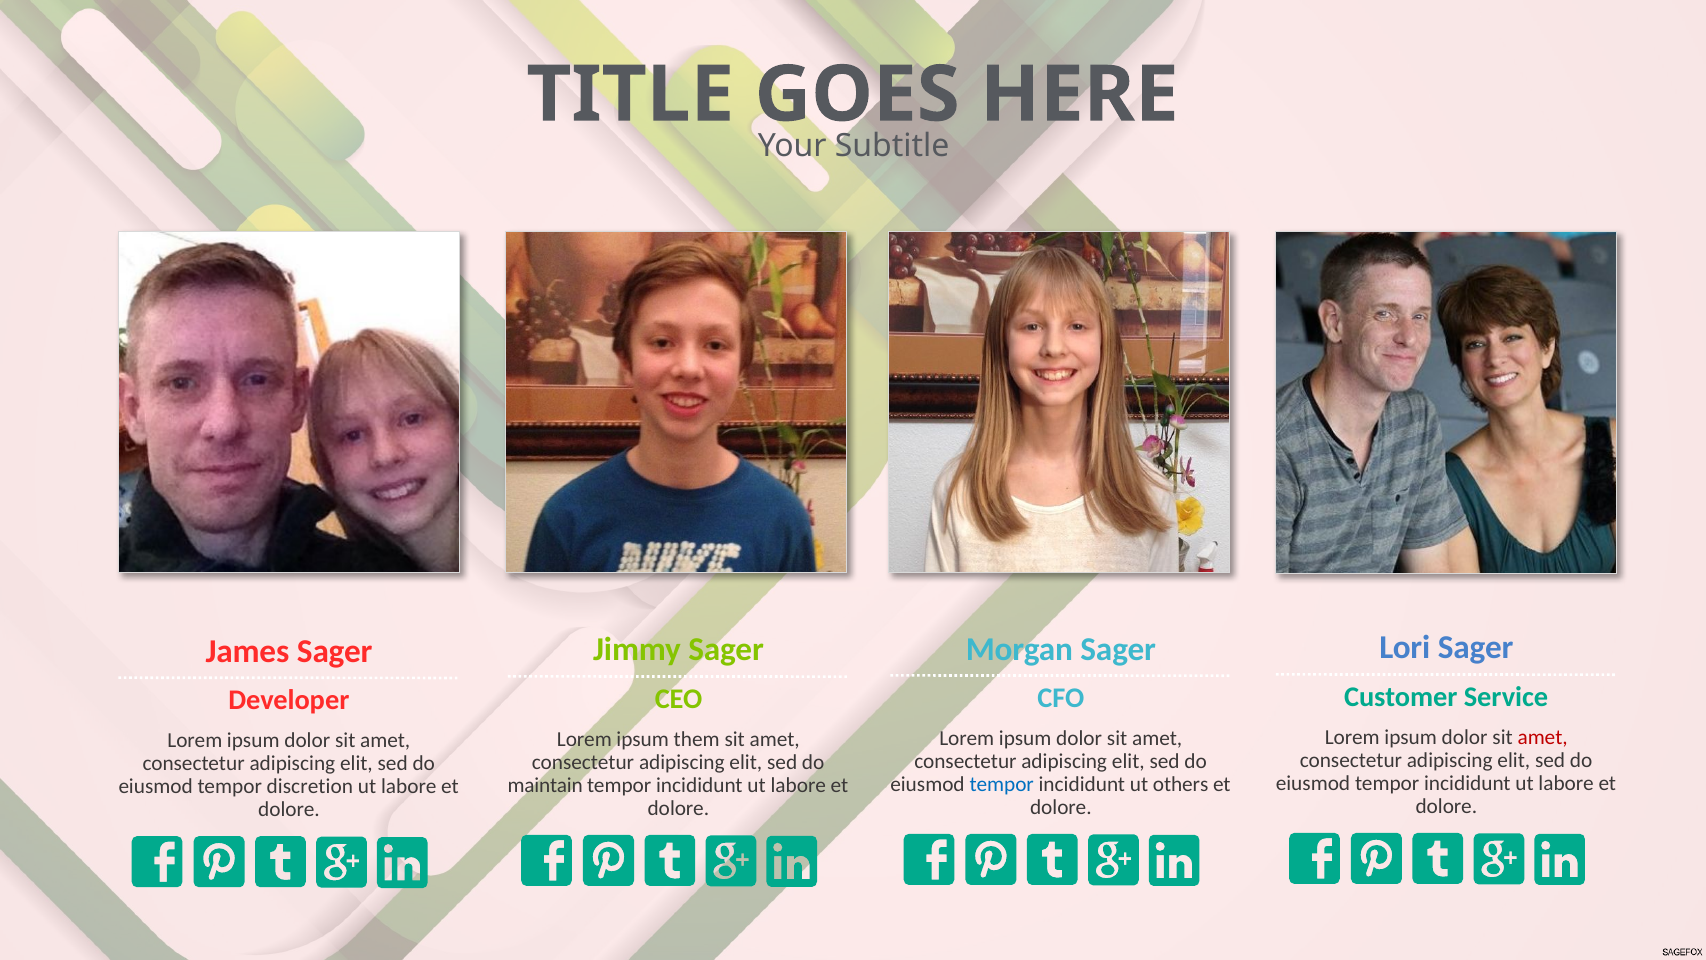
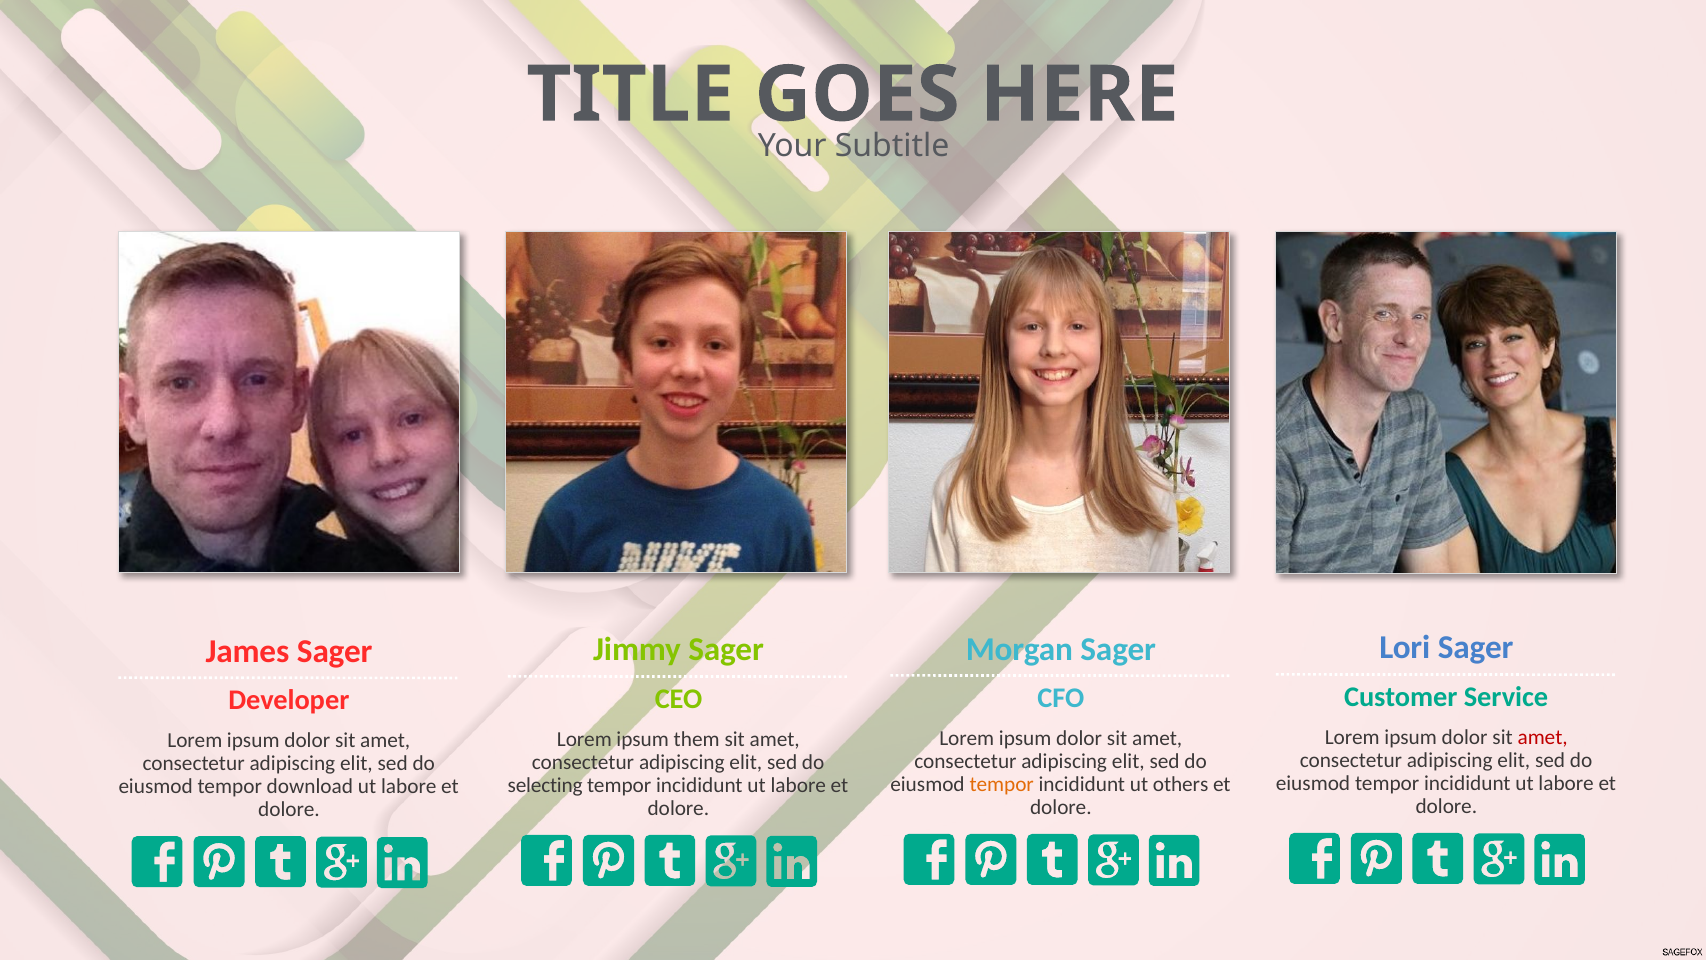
tempor at (1002, 784) colour: blue -> orange
maintain: maintain -> selecting
discretion: discretion -> download
